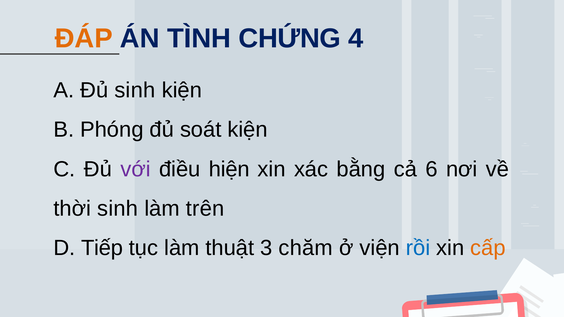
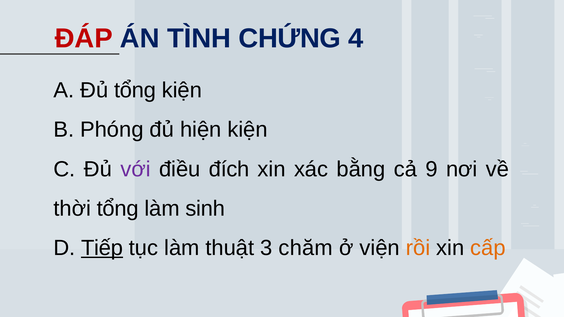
ĐÁP colour: orange -> red
Đủ sinh: sinh -> tổng
soát: soát -> hiện
hiện: hiện -> đích
6: 6 -> 9
thời sinh: sinh -> tổng
trên: trên -> sinh
Tiếp underline: none -> present
rồi colour: blue -> orange
